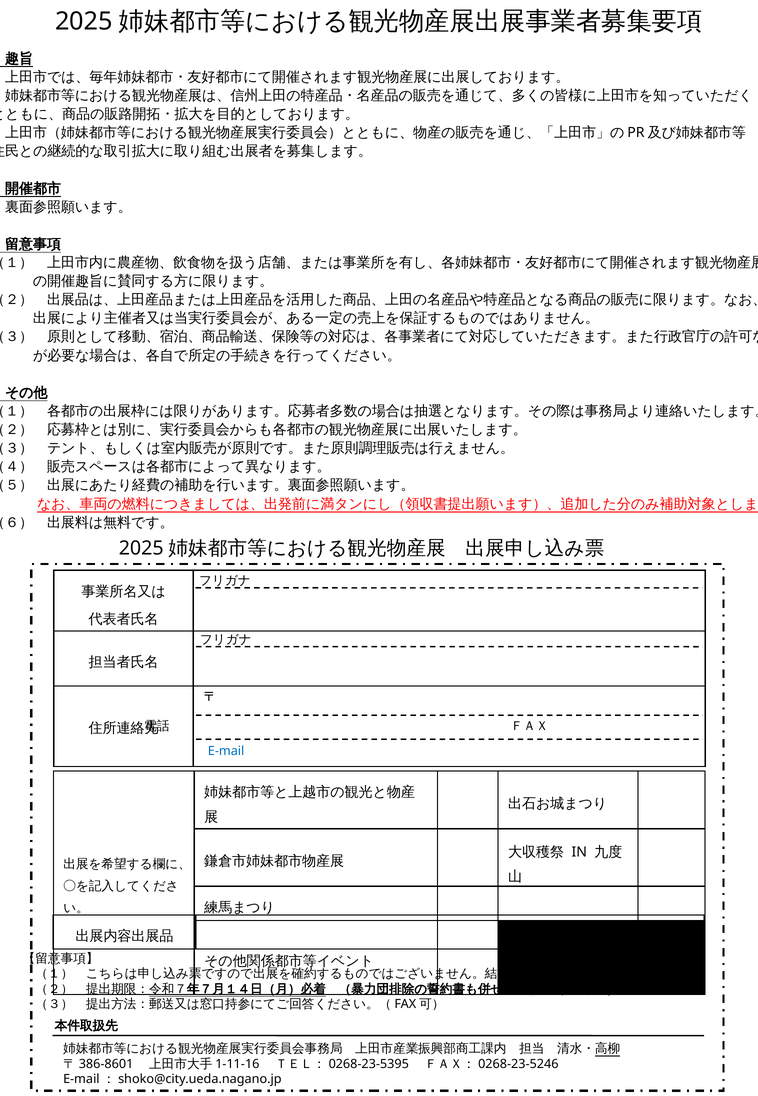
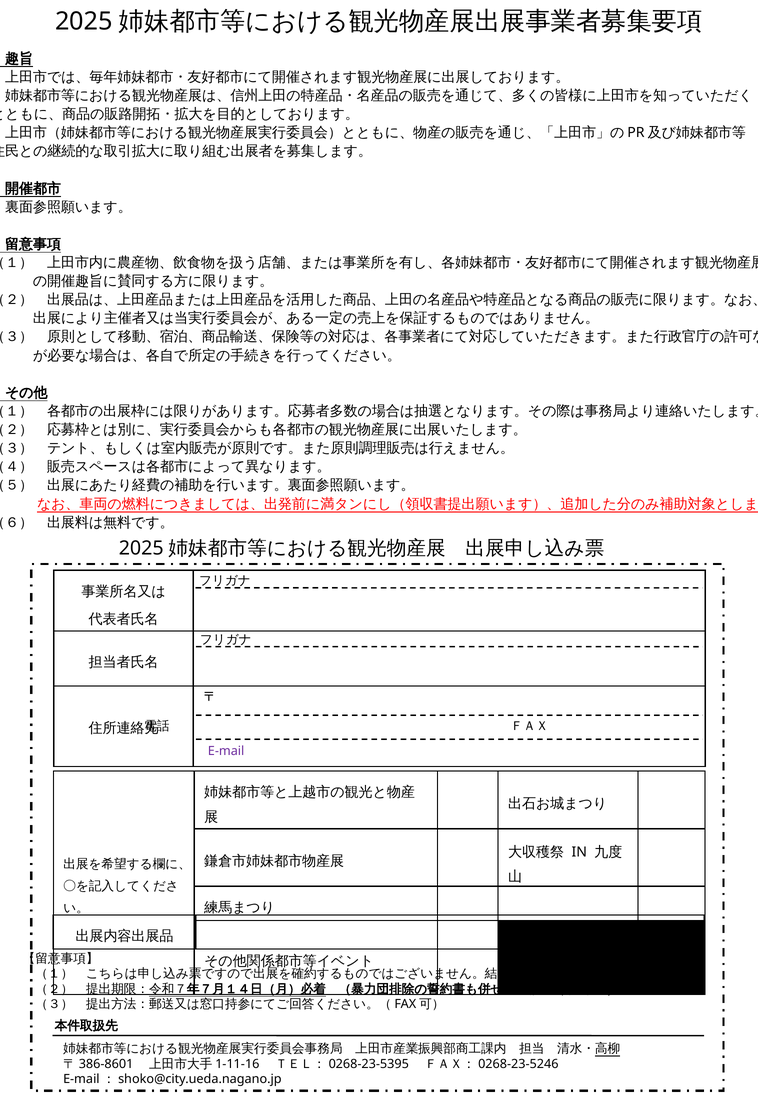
E-mail colour: blue -> purple
